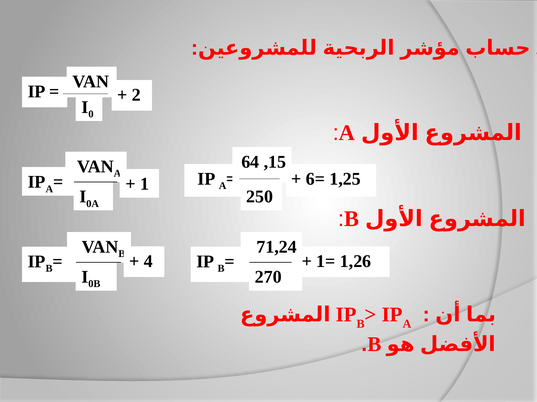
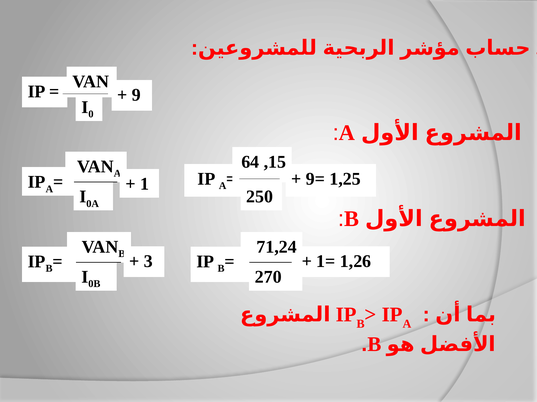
2: 2 -> 9
6=: 6= -> 9=
4 at (148, 262): 4 -> 3
